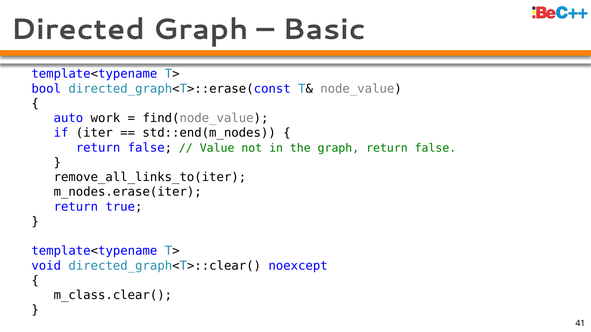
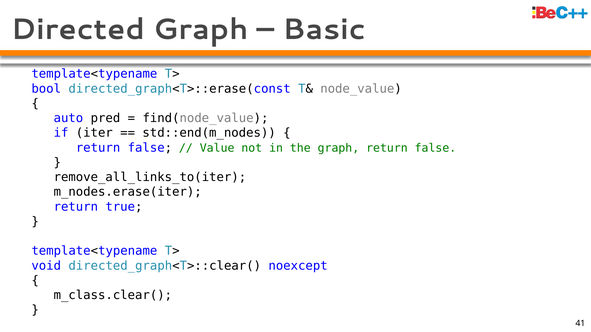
work: work -> pred
